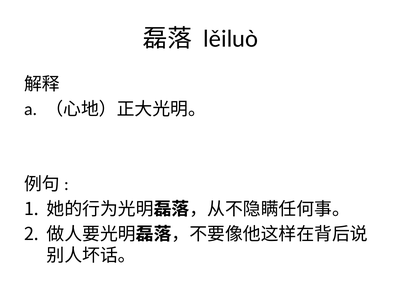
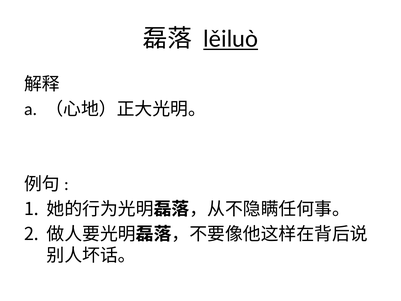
lěiluò underline: none -> present
